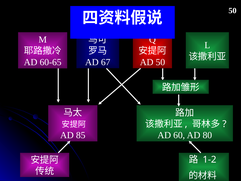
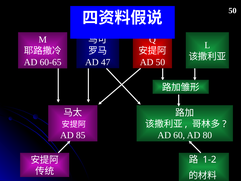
67: 67 -> 47
